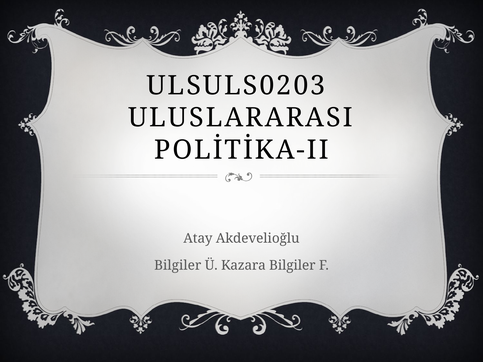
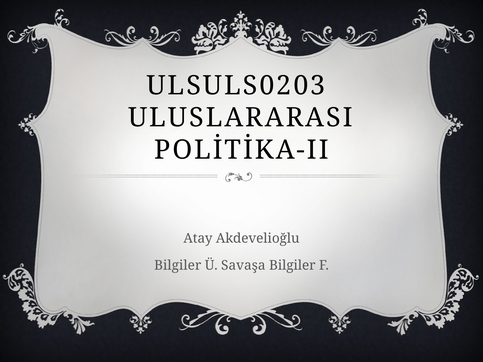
Kazara: Kazara -> Savaşa
